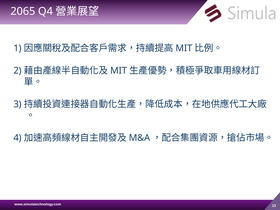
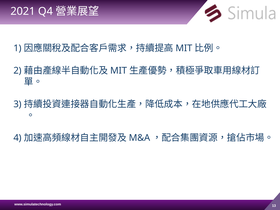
2065: 2065 -> 2021
